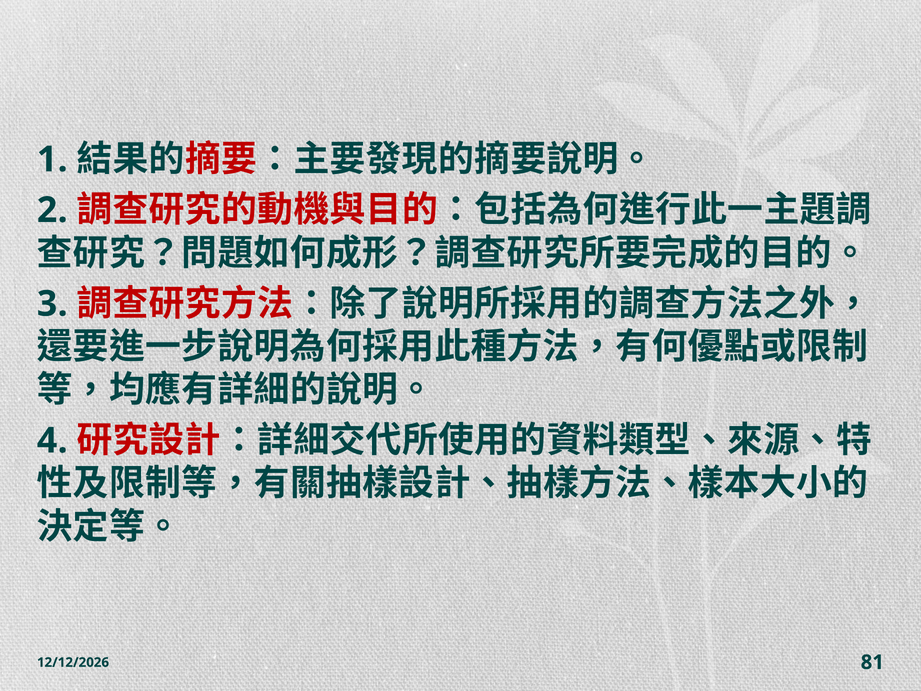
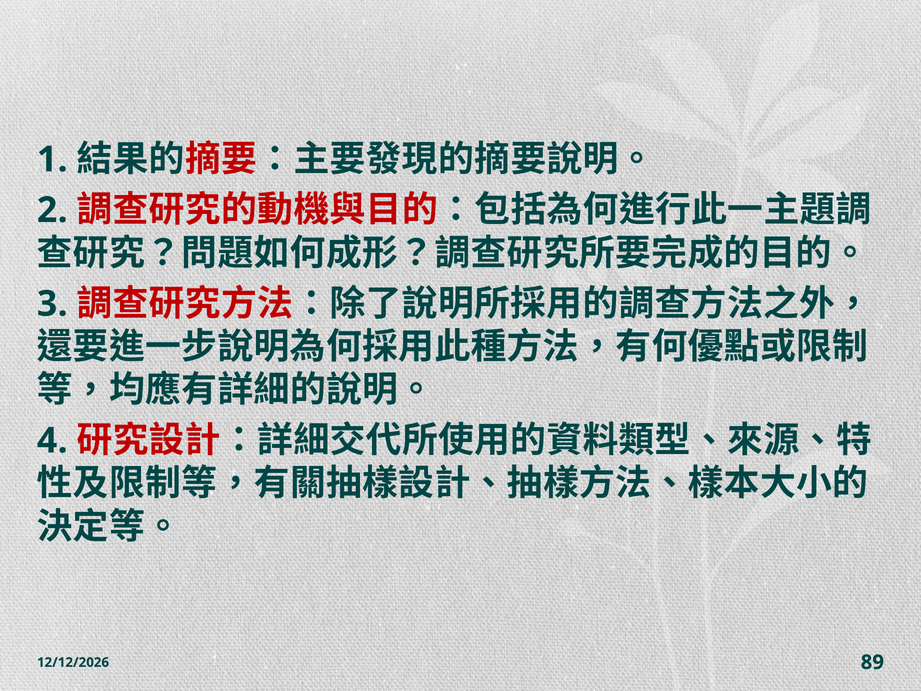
81: 81 -> 89
